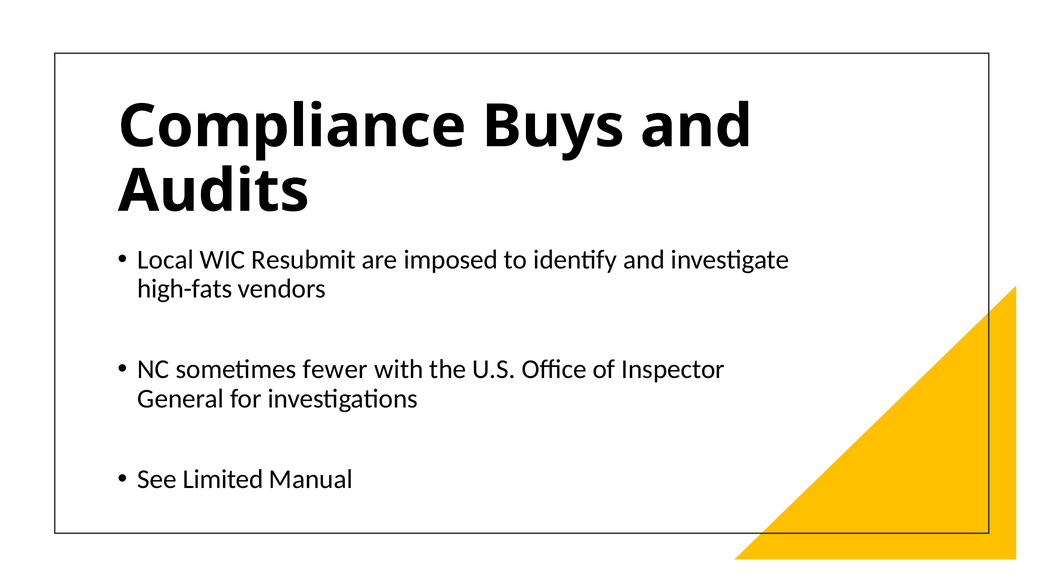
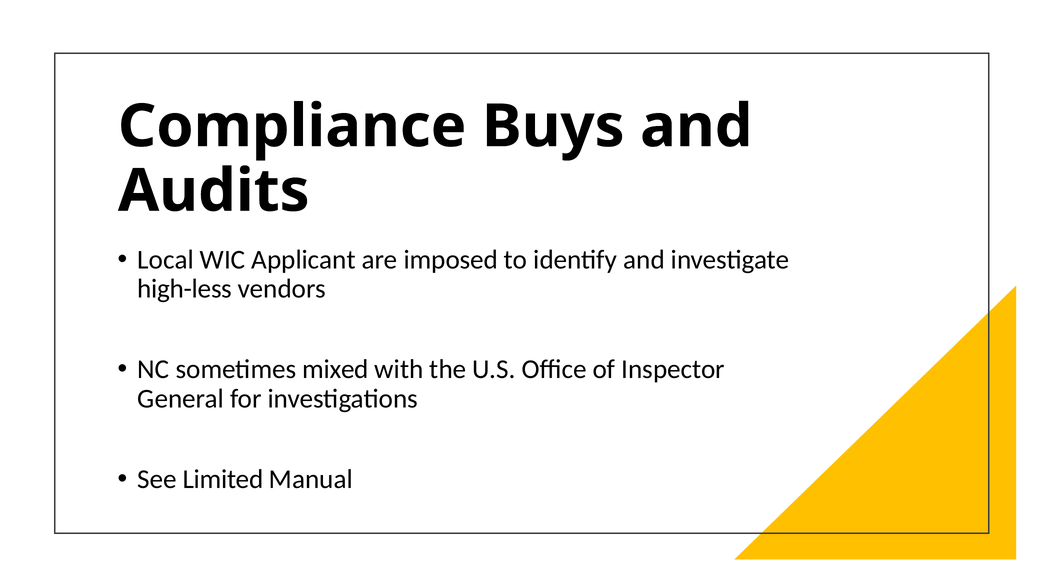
Resubmit: Resubmit -> Applicant
high-fats: high-fats -> high-less
fewer: fewer -> mixed
